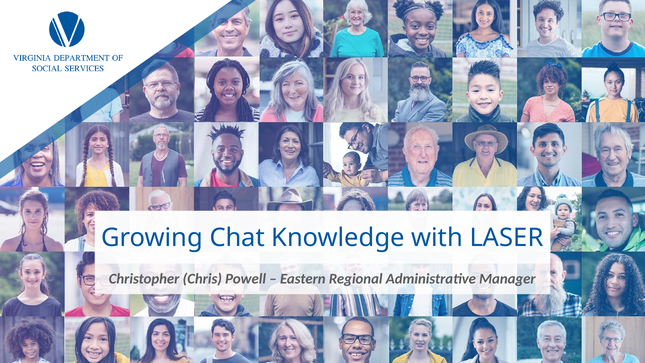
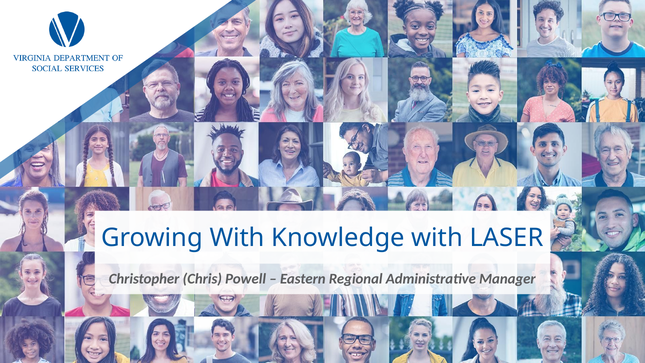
Growing Chat: Chat -> With
